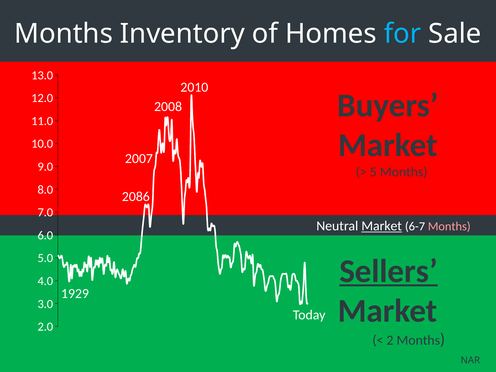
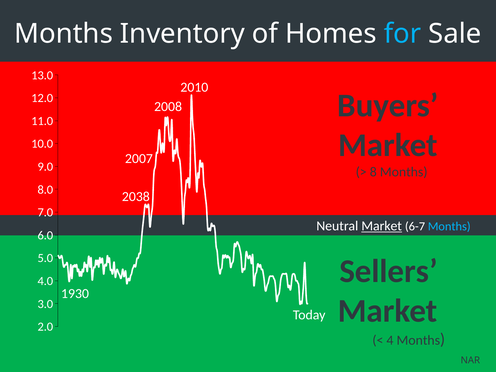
5: 5 -> 8
2086: 2086 -> 2038
Months at (449, 227) colour: pink -> light blue
Sellers underline: present -> none
1929: 1929 -> 1930
2: 2 -> 4
